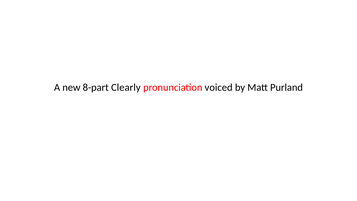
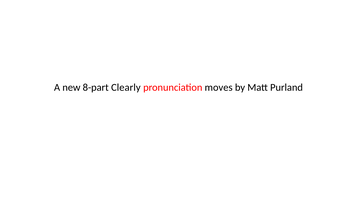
voiced: voiced -> moves
